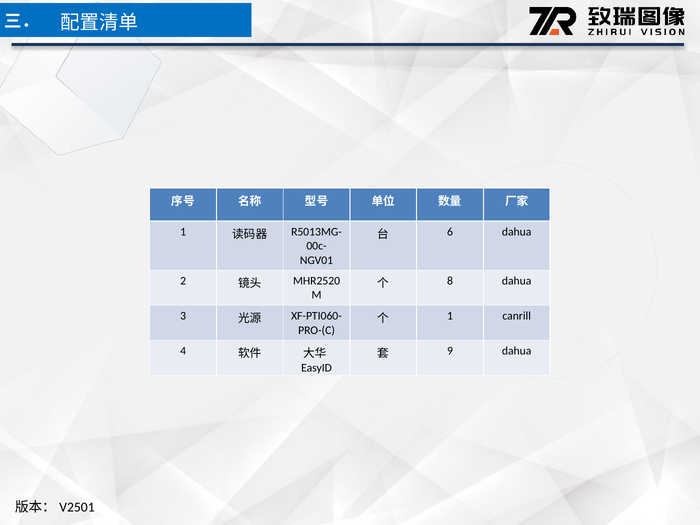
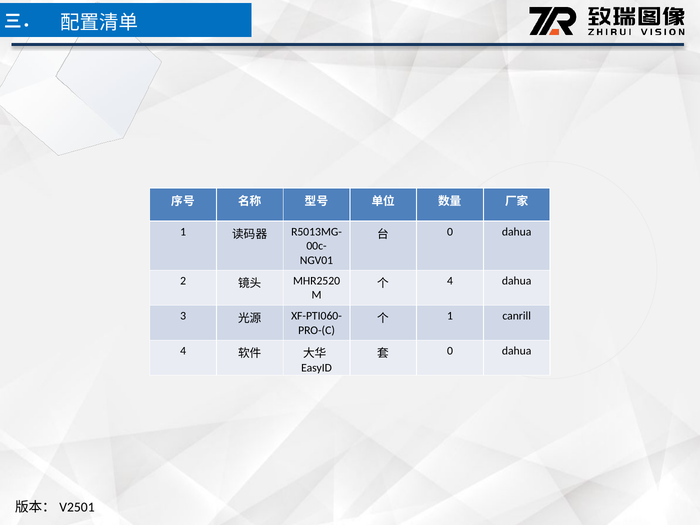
6 at (450, 232): 6 -> 0
8 at (450, 281): 8 -> 4
9 at (450, 351): 9 -> 0
